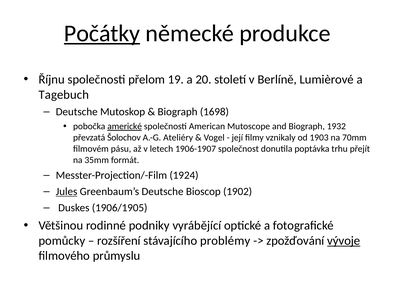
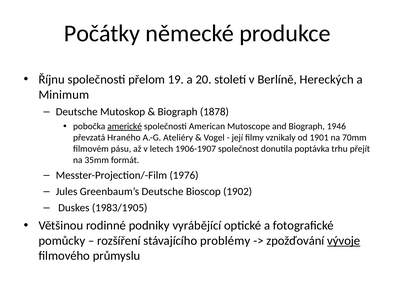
Počátky underline: present -> none
Lumièrové: Lumièrové -> Hereckých
Tagebuch: Tagebuch -> Minimum
1698: 1698 -> 1878
1932: 1932 -> 1946
Šolochov: Šolochov -> Hraného
1903: 1903 -> 1901
1924: 1924 -> 1976
Jules underline: present -> none
1906/1905: 1906/1905 -> 1983/1905
